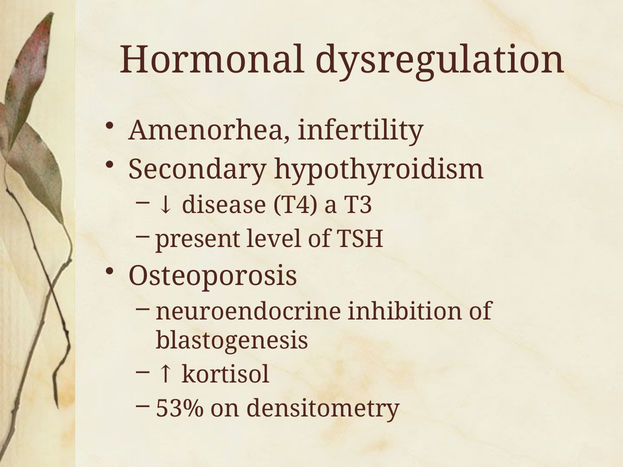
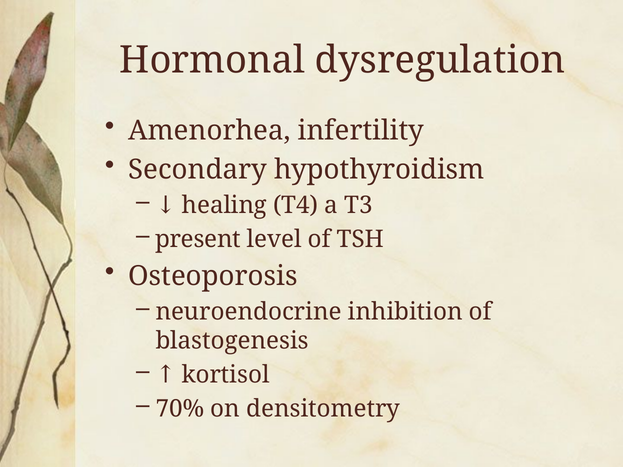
disease: disease -> healing
53%: 53% -> 70%
